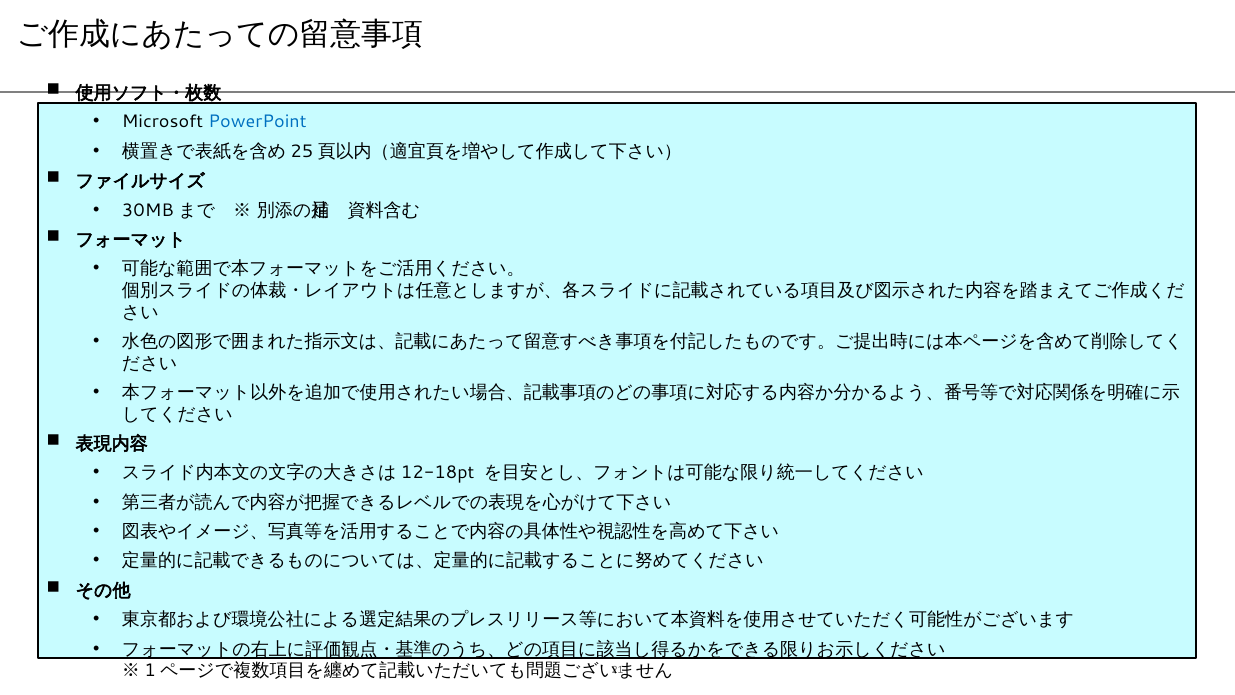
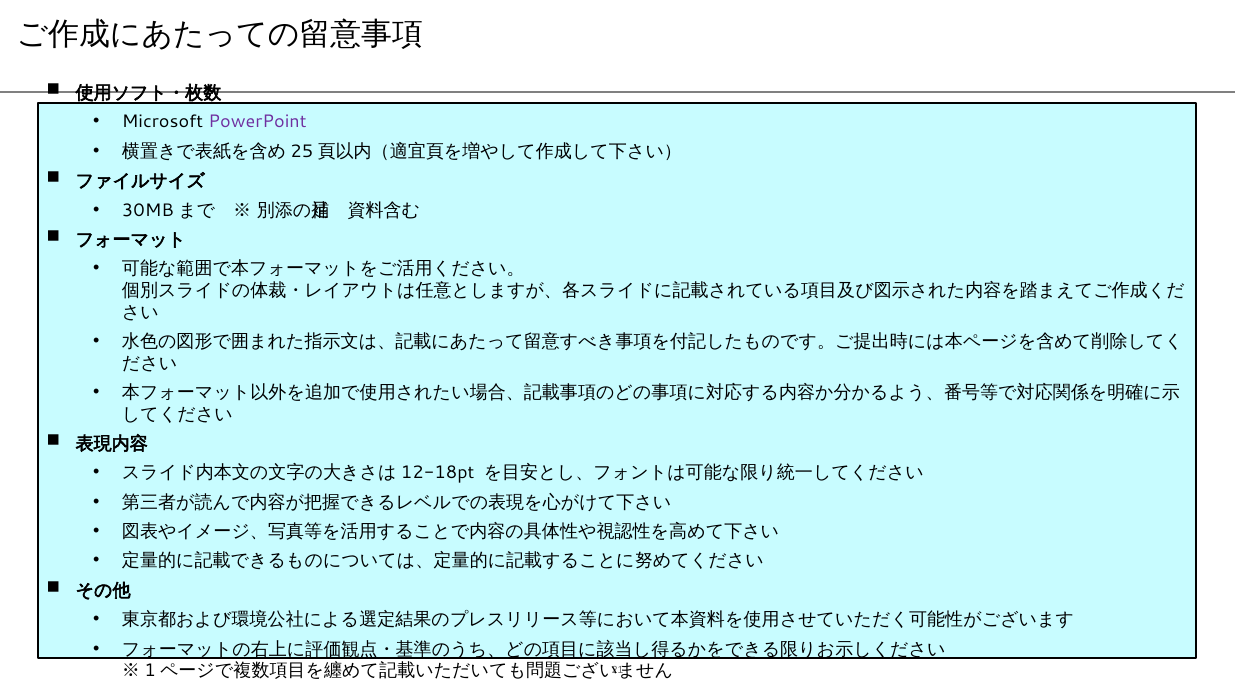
PowerPoint colour: blue -> purple
